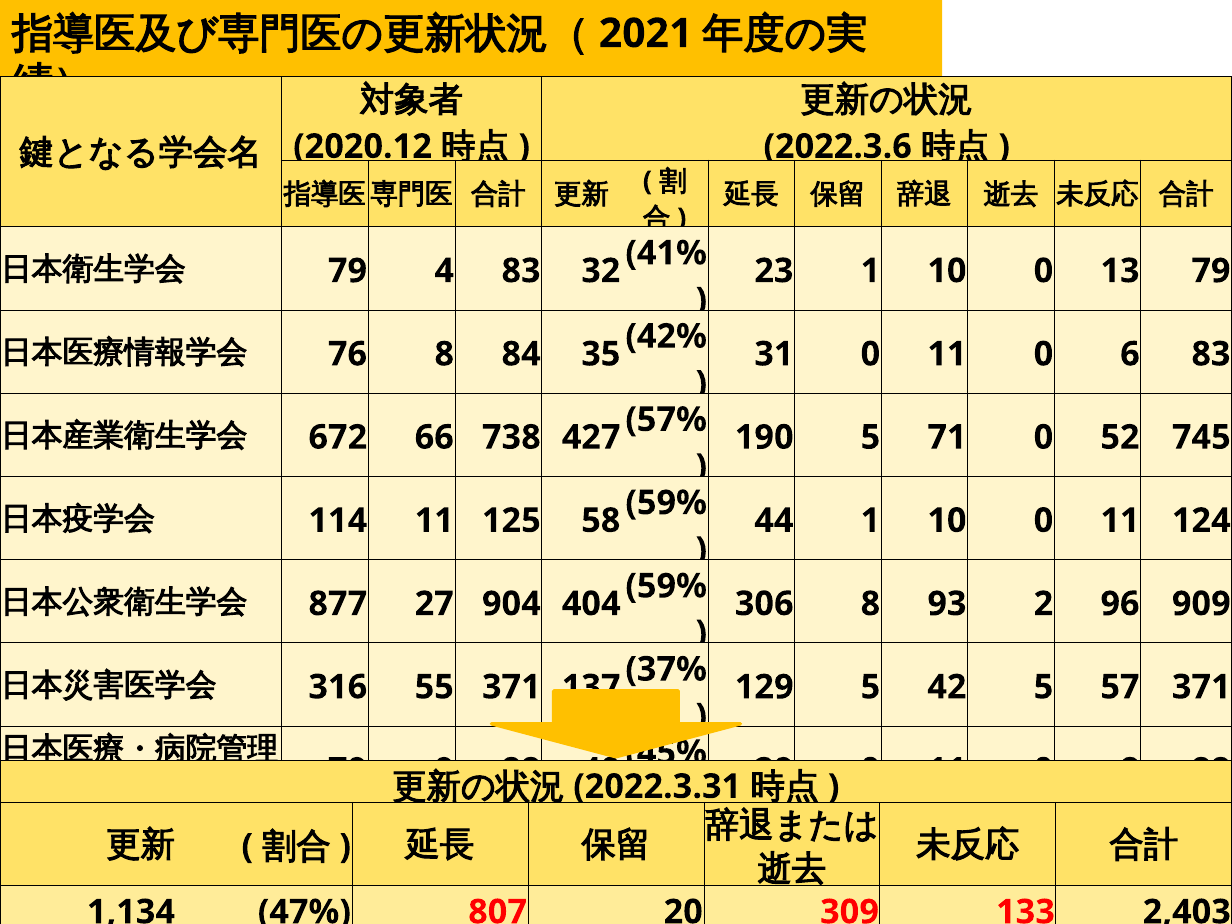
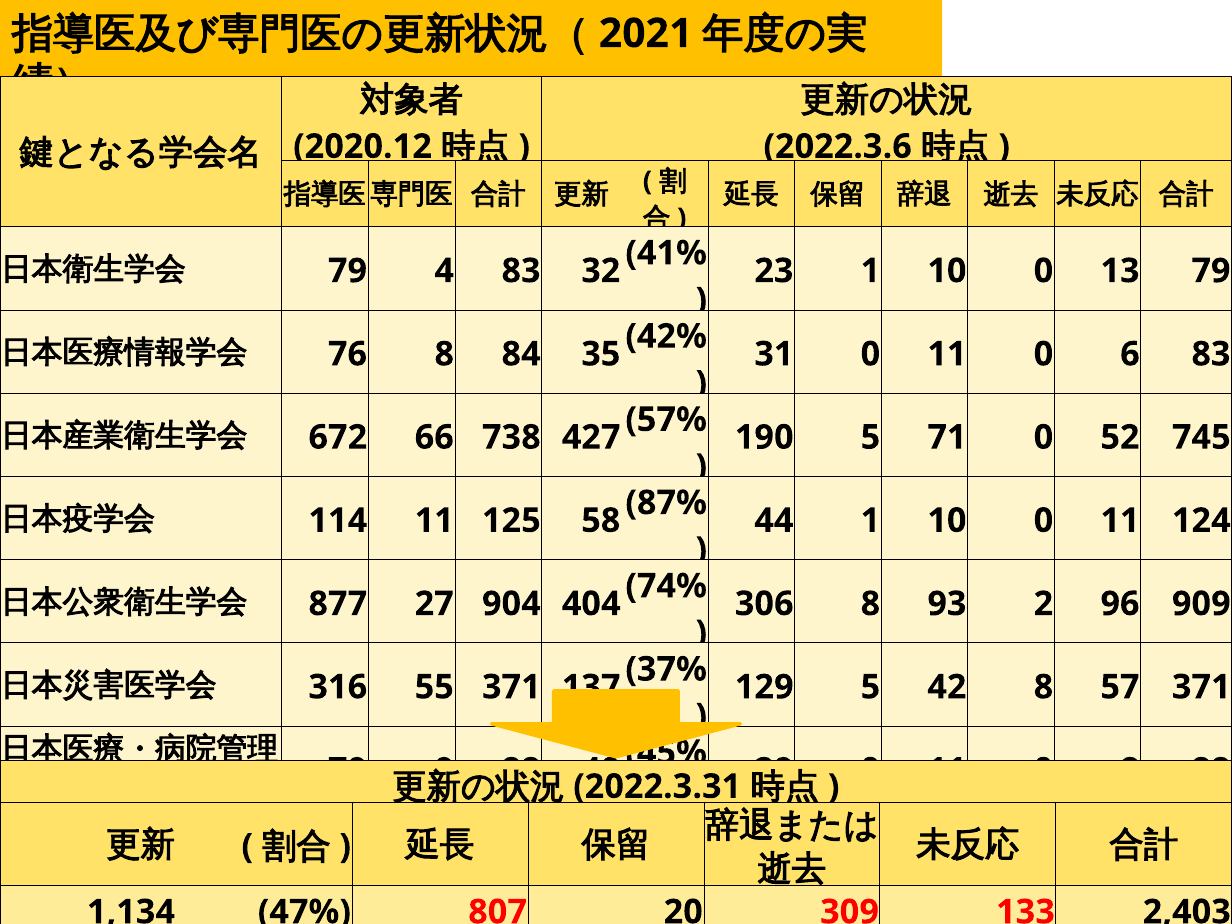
59% at (666, 503): 59% -> 87%
59% at (666, 586): 59% -> 74%
42 5: 5 -> 8
